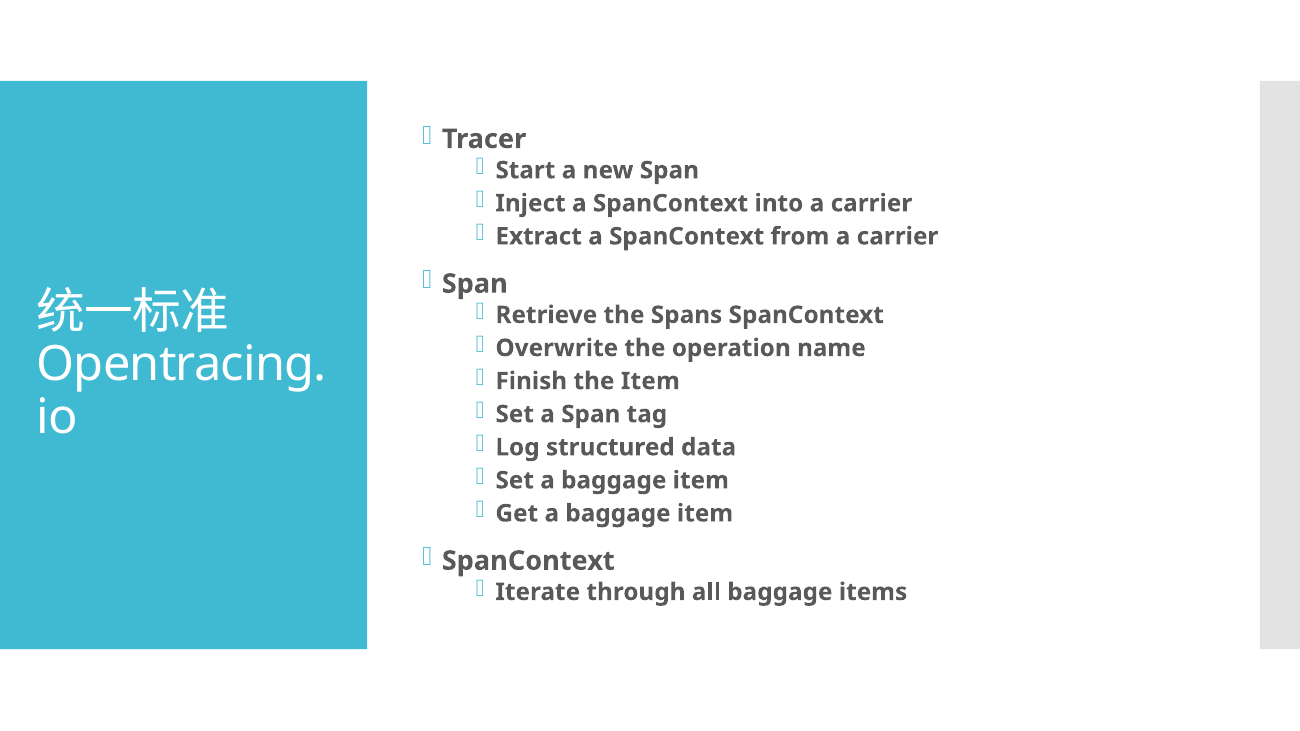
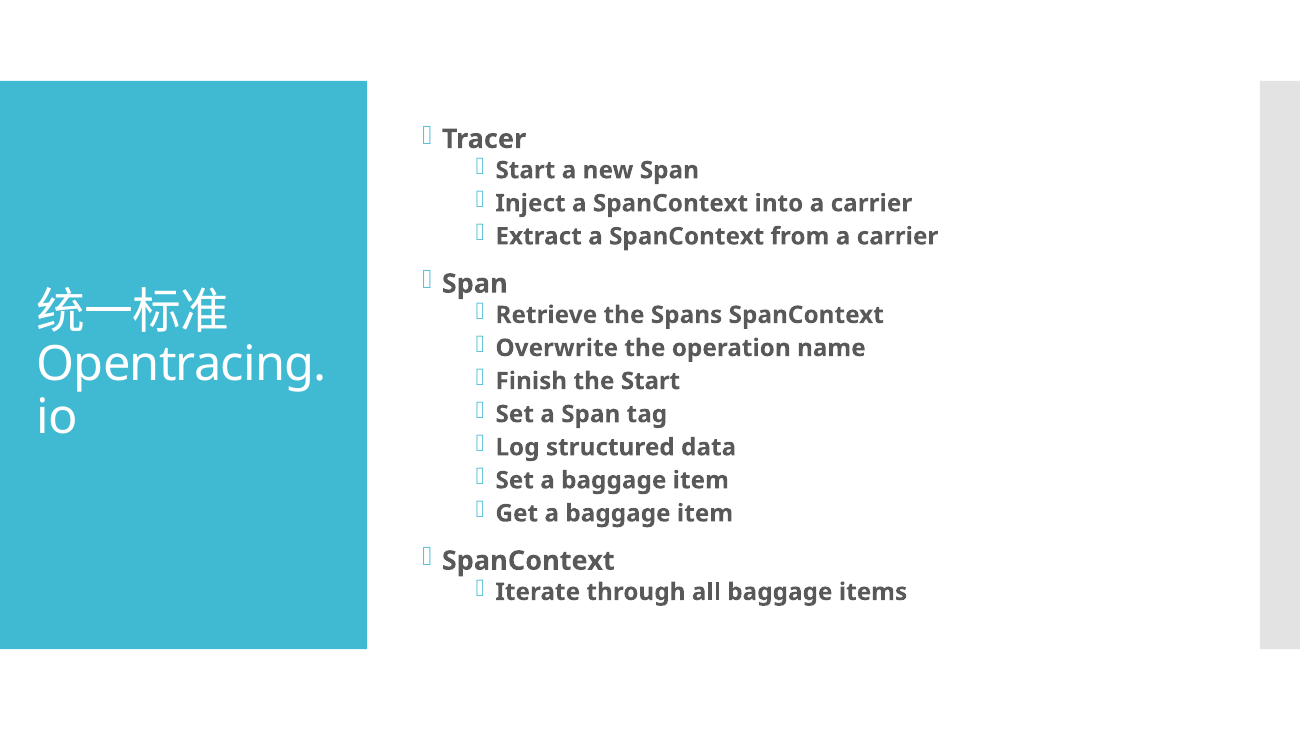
the Item: Item -> Start
